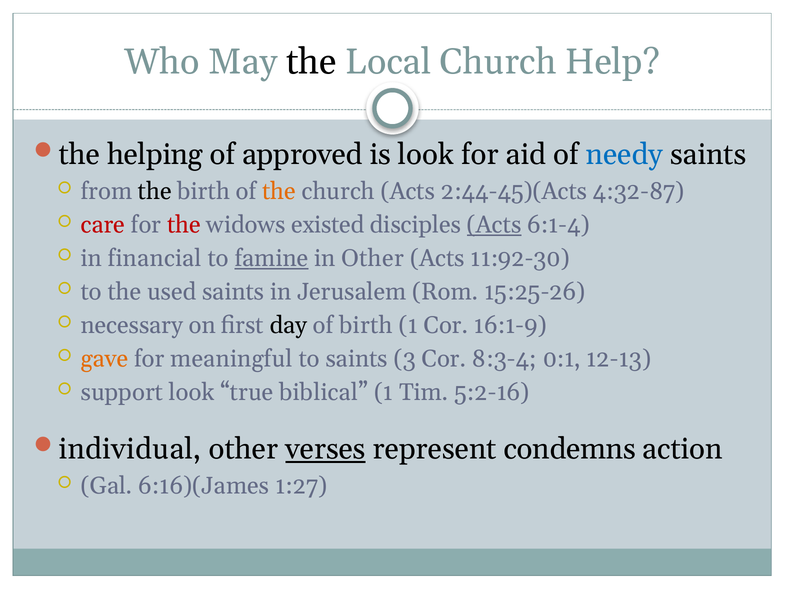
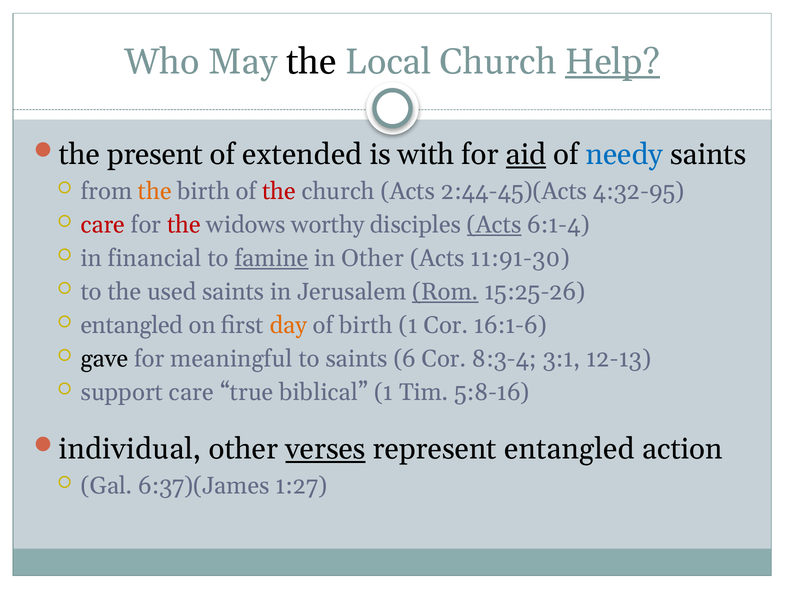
Help underline: none -> present
helping: helping -> present
approved: approved -> extended
is look: look -> with
aid underline: none -> present
the at (155, 191) colour: black -> orange
the at (279, 191) colour: orange -> red
4:32-87: 4:32-87 -> 4:32-95
existed: existed -> worthy
11:92-30: 11:92-30 -> 11:91-30
Rom underline: none -> present
necessary at (132, 325): necessary -> entangled
day colour: black -> orange
16:1-9: 16:1-9 -> 16:1-6
gave colour: orange -> black
3: 3 -> 6
0:1: 0:1 -> 3:1
support look: look -> care
5:2-16: 5:2-16 -> 5:8-16
represent condemns: condemns -> entangled
6:16)(James: 6:16)(James -> 6:37)(James
